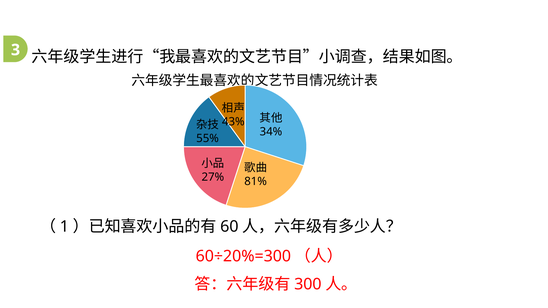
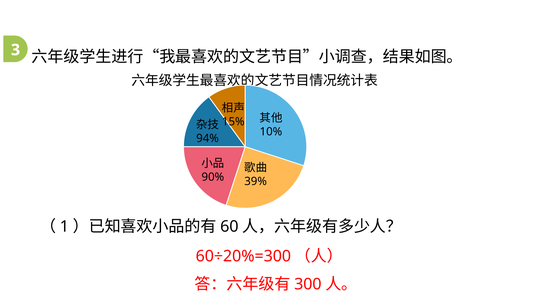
43%: 43% -> 15%
34%: 34% -> 10%
55%: 55% -> 94%
27%: 27% -> 90%
81%: 81% -> 39%
